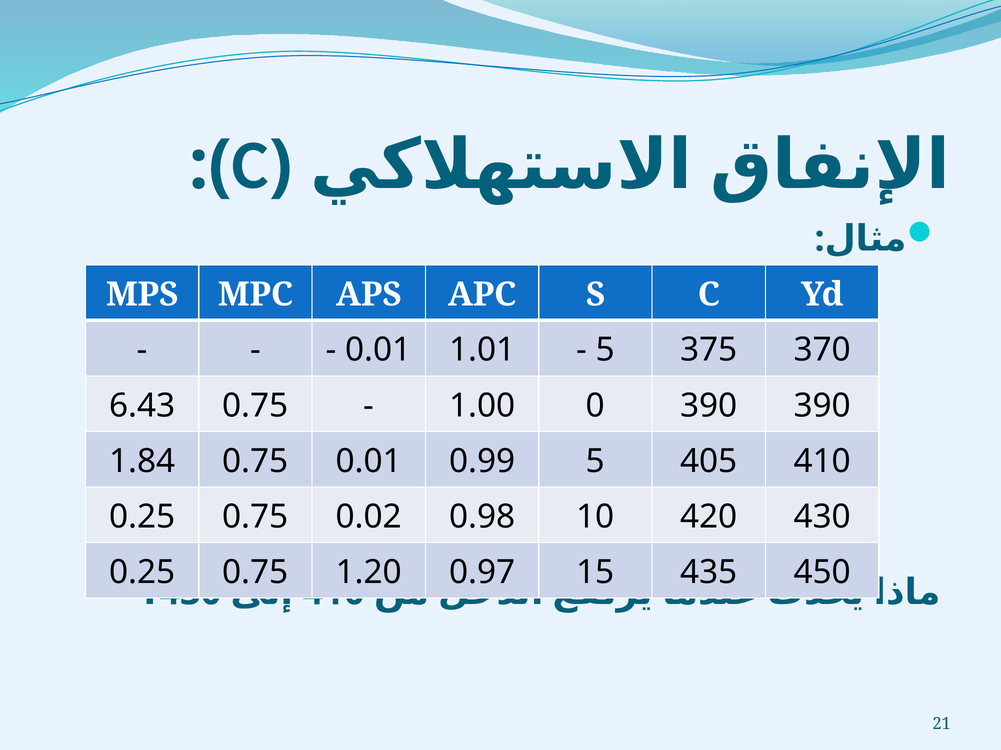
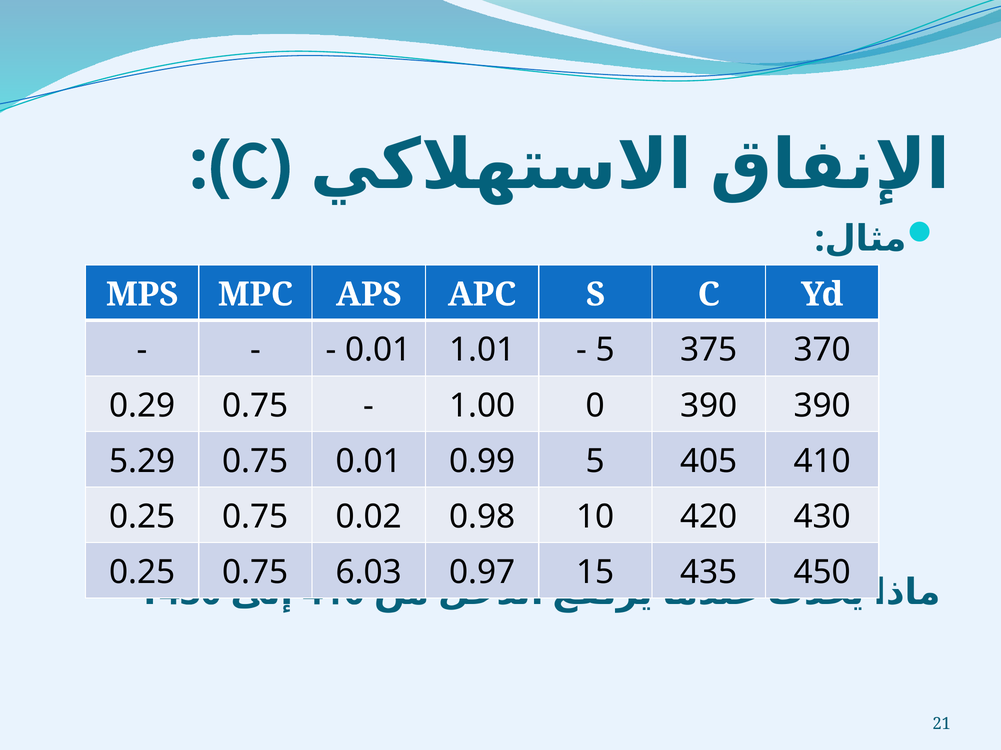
6.43: 6.43 -> 0.29
1.84: 1.84 -> 5.29
1.20: 1.20 -> 6.03
